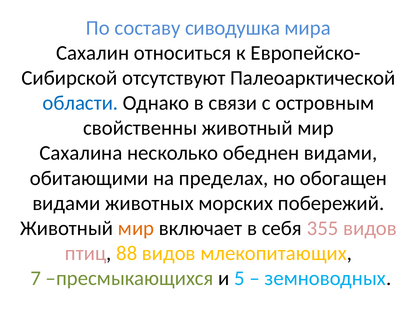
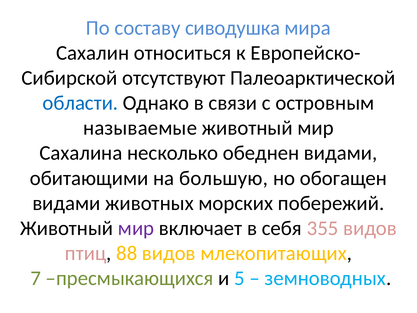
свойственны: свойственны -> называемые
пределах: пределах -> большую
мир at (136, 228) colour: orange -> purple
